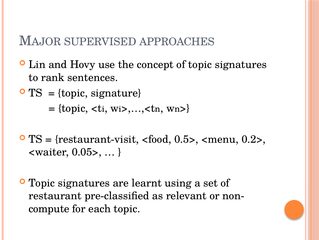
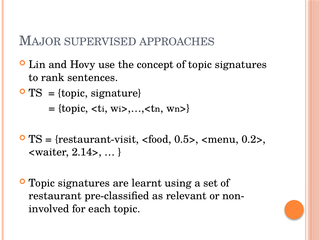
0.05>: 0.05> -> 2.14>
compute: compute -> involved
